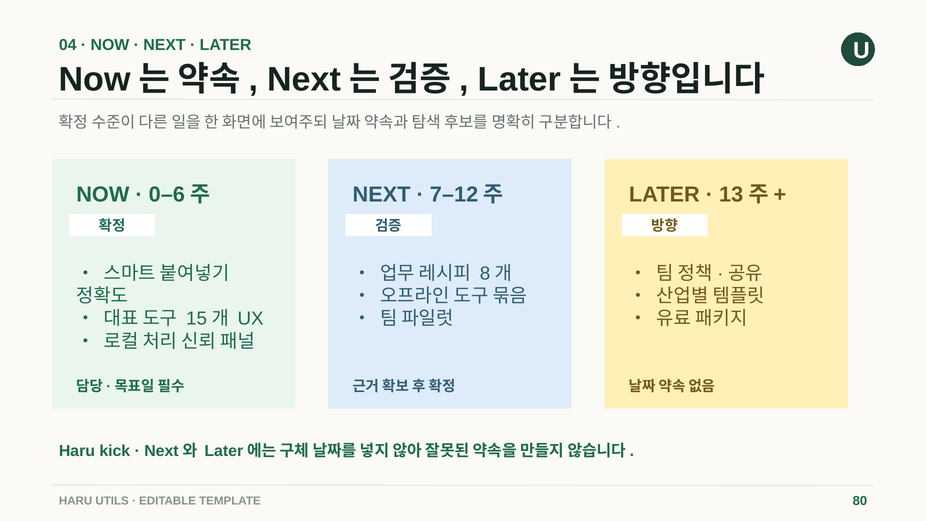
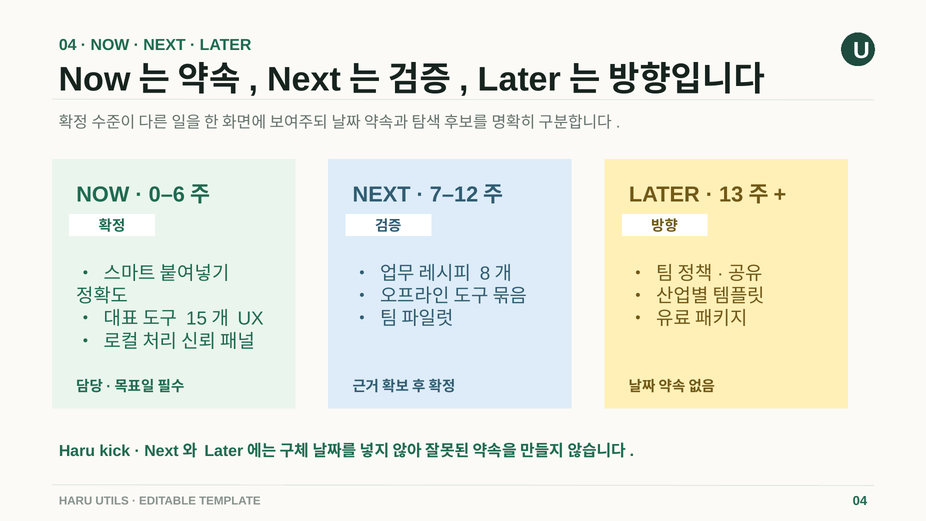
TEMPLATE 80: 80 -> 04
